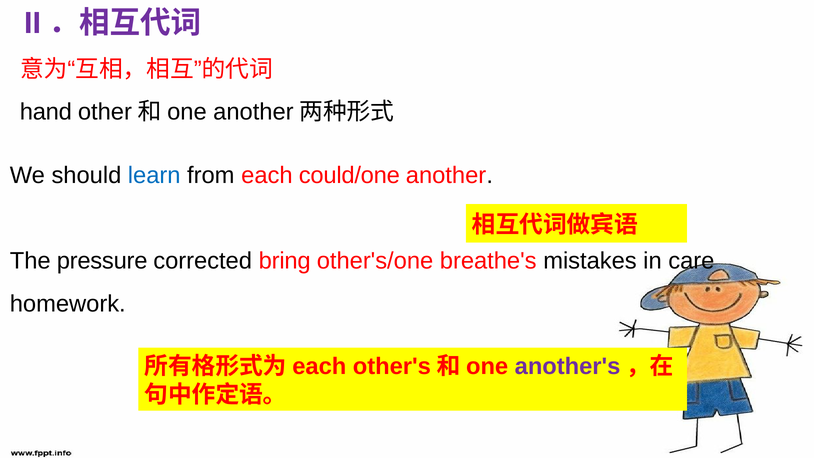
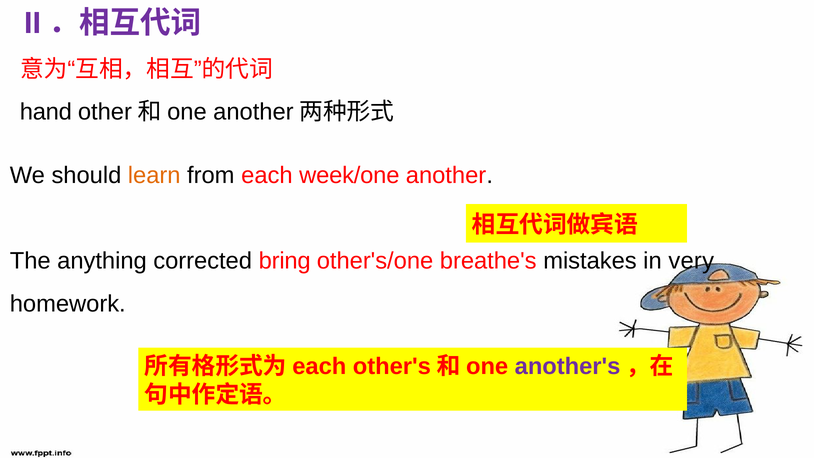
learn colour: blue -> orange
could/one: could/one -> week/one
pressure: pressure -> anything
care: care -> very
